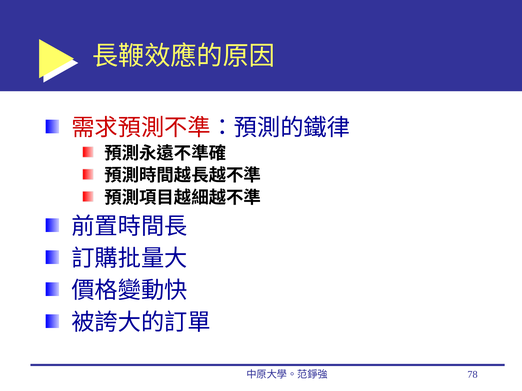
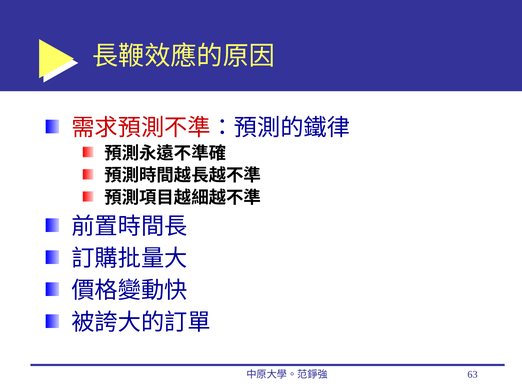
78: 78 -> 63
